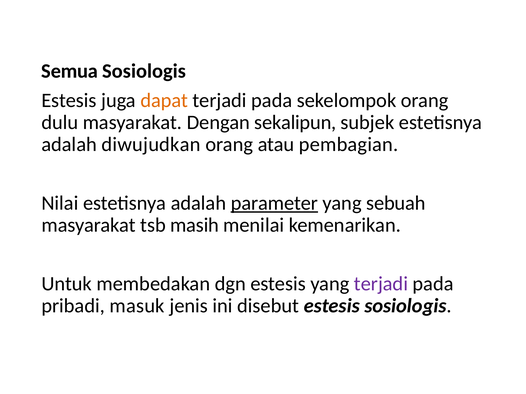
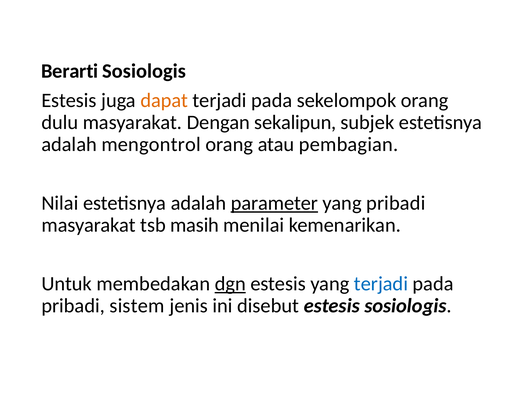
Semua: Semua -> Berarti
diwujudkan: diwujudkan -> mengontrol
yang sebuah: sebuah -> pribadi
dgn underline: none -> present
terjadi at (381, 284) colour: purple -> blue
masuk: masuk -> sistem
